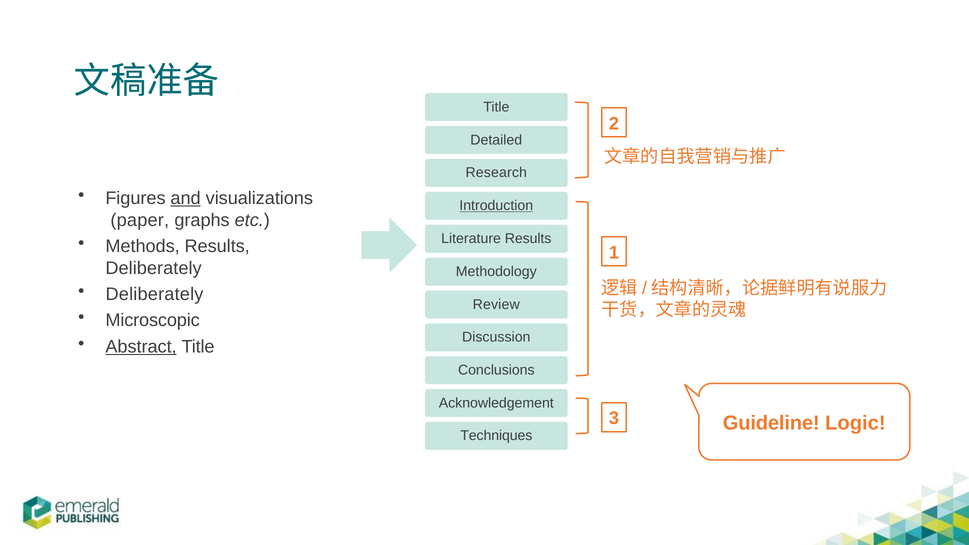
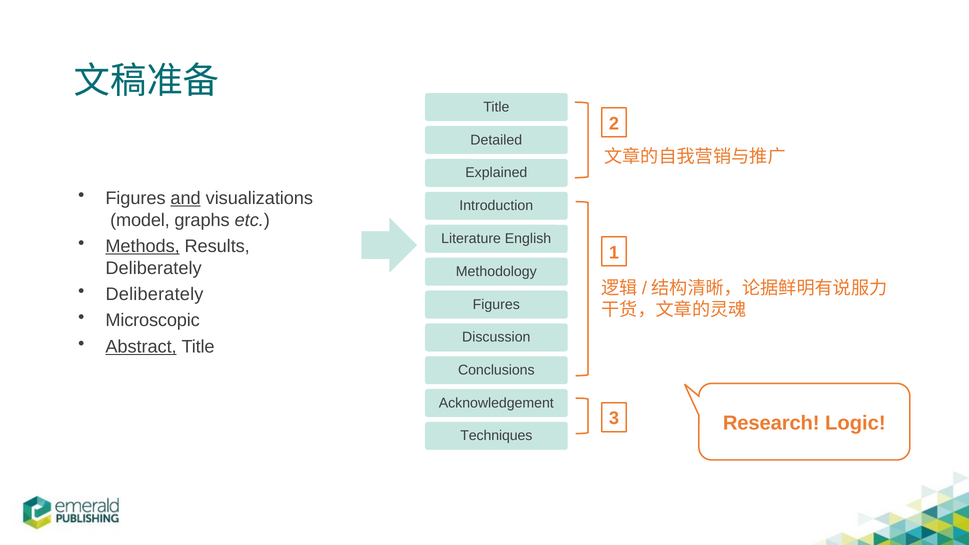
Research: Research -> Explained
Introduction underline: present -> none
paper: paper -> model
Literature Results: Results -> English
Methods underline: none -> present
Review at (496, 305): Review -> Figures
Guideline: Guideline -> Research
